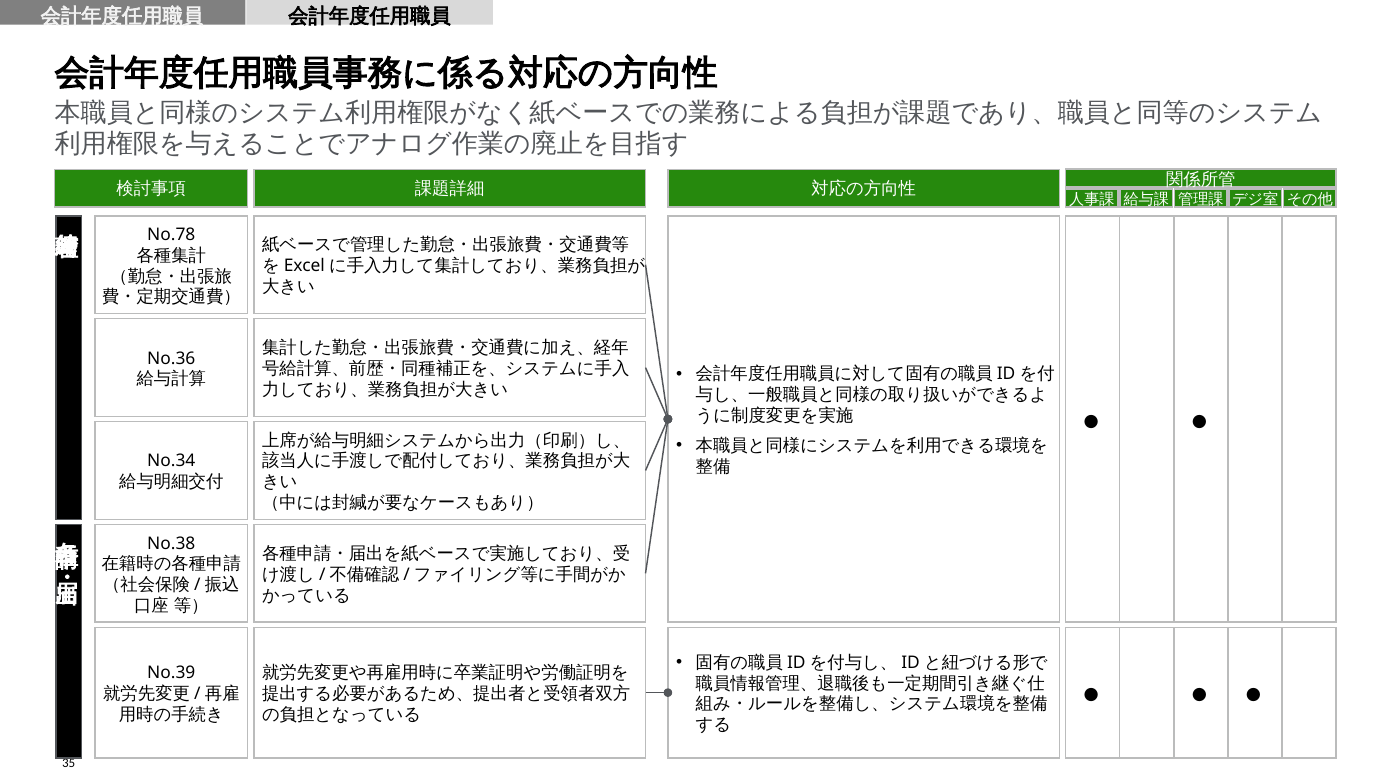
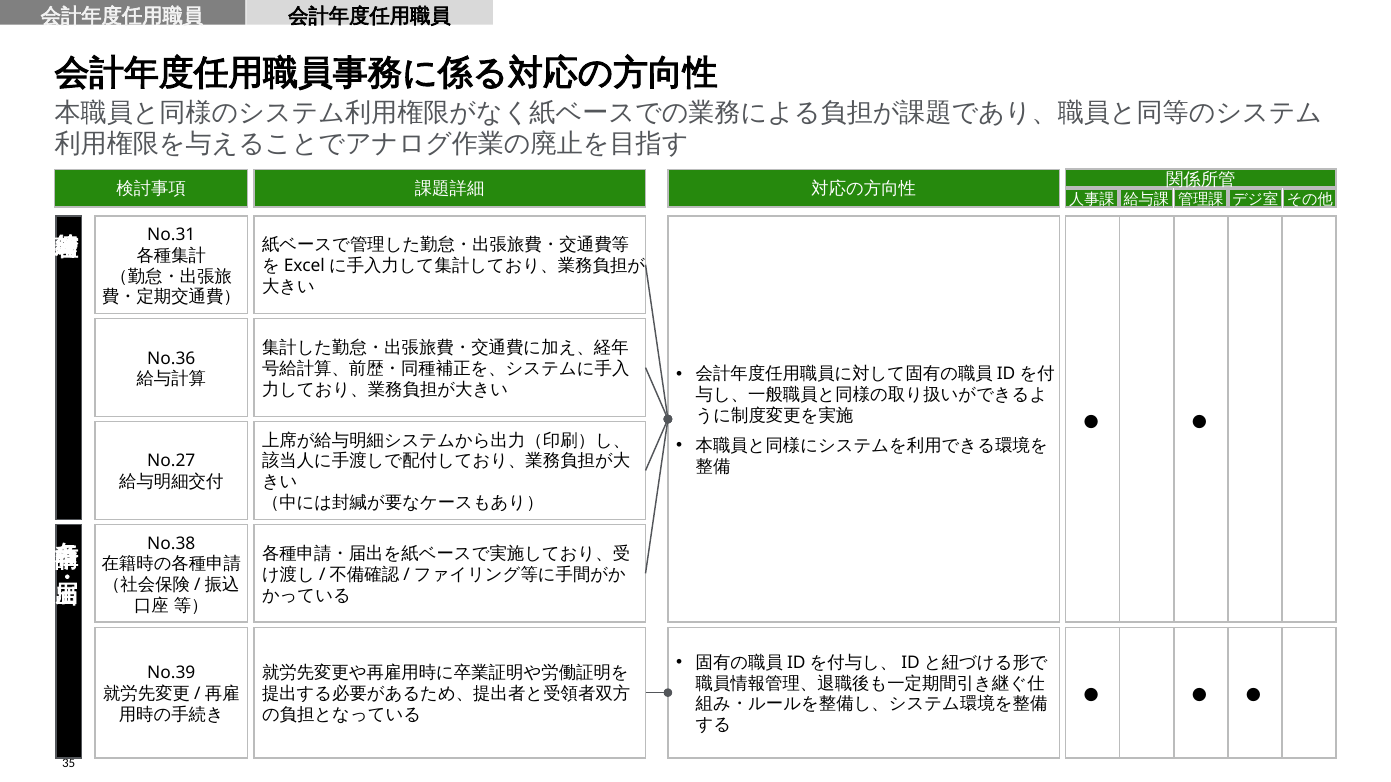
No.78: No.78 -> No.31
No.34: No.34 -> No.27
